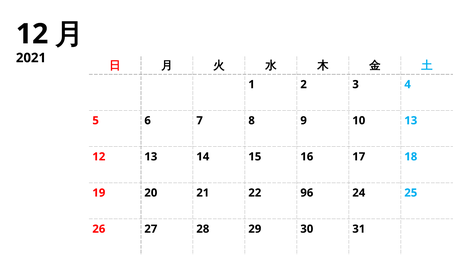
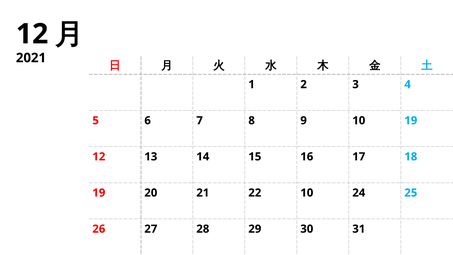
10 13: 13 -> 19
22 96: 96 -> 10
